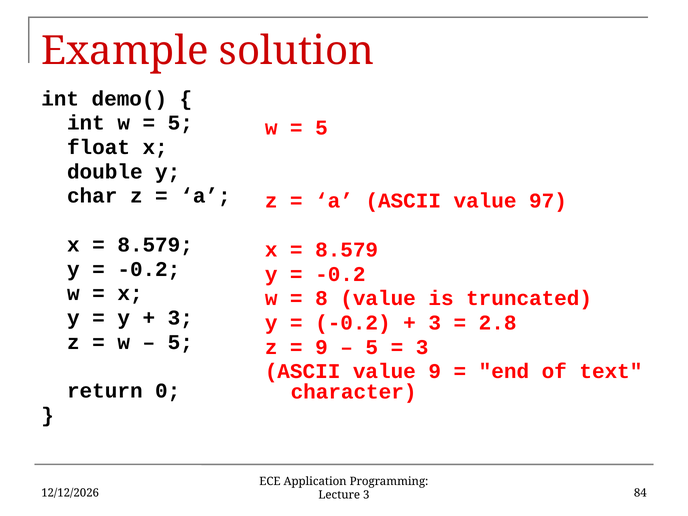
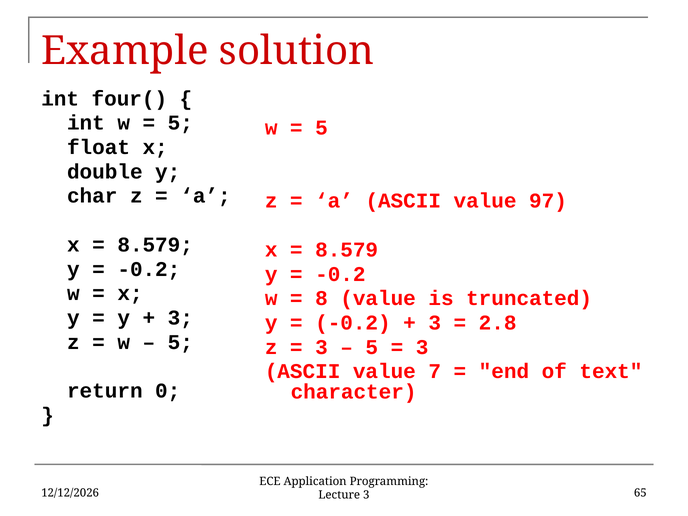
demo(: demo( -> four(
9 at (321, 347): 9 -> 3
value 9: 9 -> 7
84: 84 -> 65
